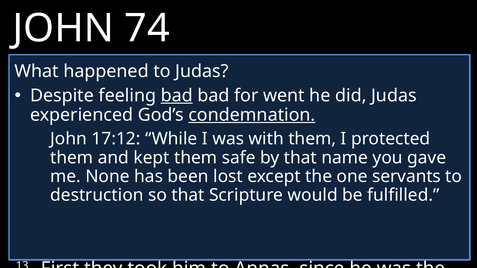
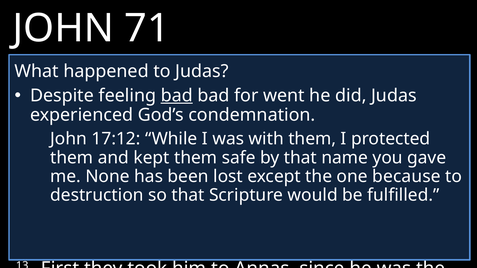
74: 74 -> 71
condemnation underline: present -> none
servants: servants -> because
